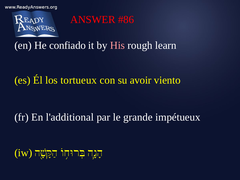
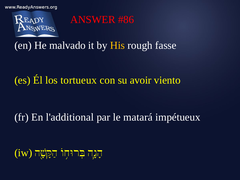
confiado: confiado -> malvado
His colour: pink -> yellow
learn: learn -> fasse
grande: grande -> matará
